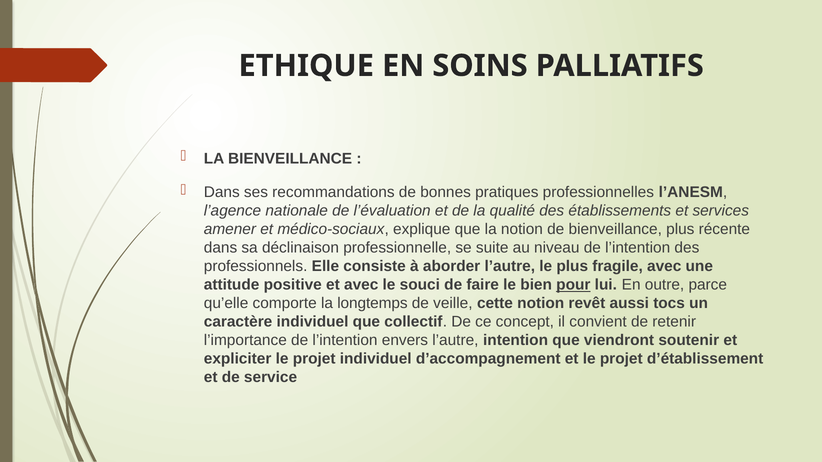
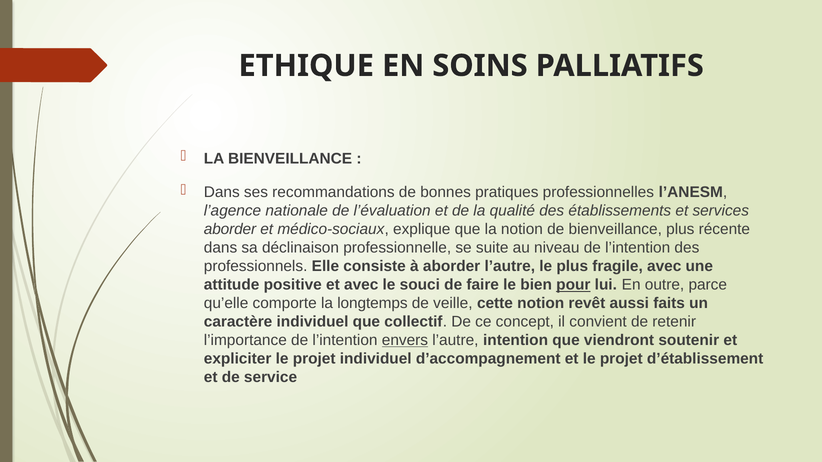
amener at (230, 229): amener -> aborder
tocs: tocs -> faits
envers underline: none -> present
